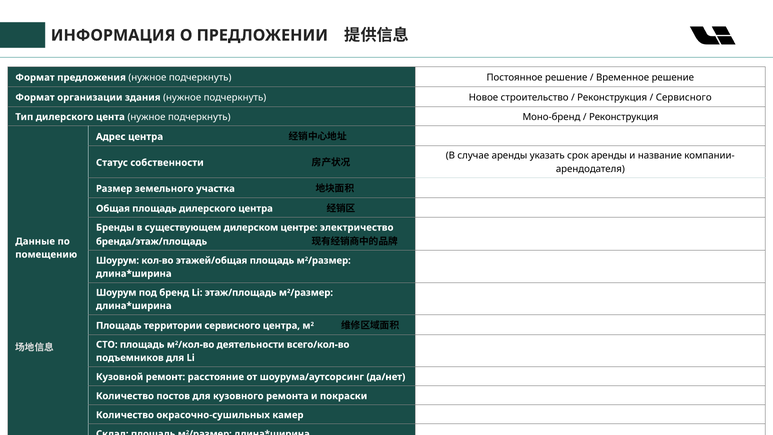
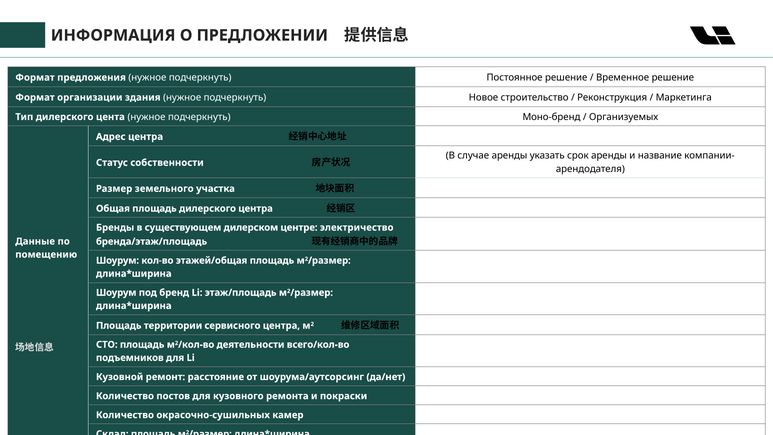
Сервисного at (684, 97): Сервисного -> Маркетинга
Реконструкция at (624, 117): Реконструкция -> Организуемых
